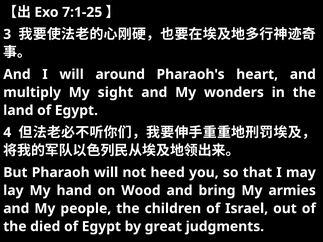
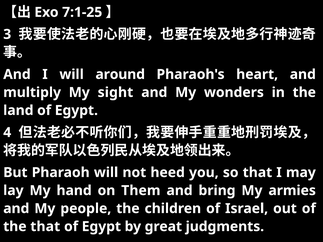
Wood: Wood -> Them
the died: died -> that
